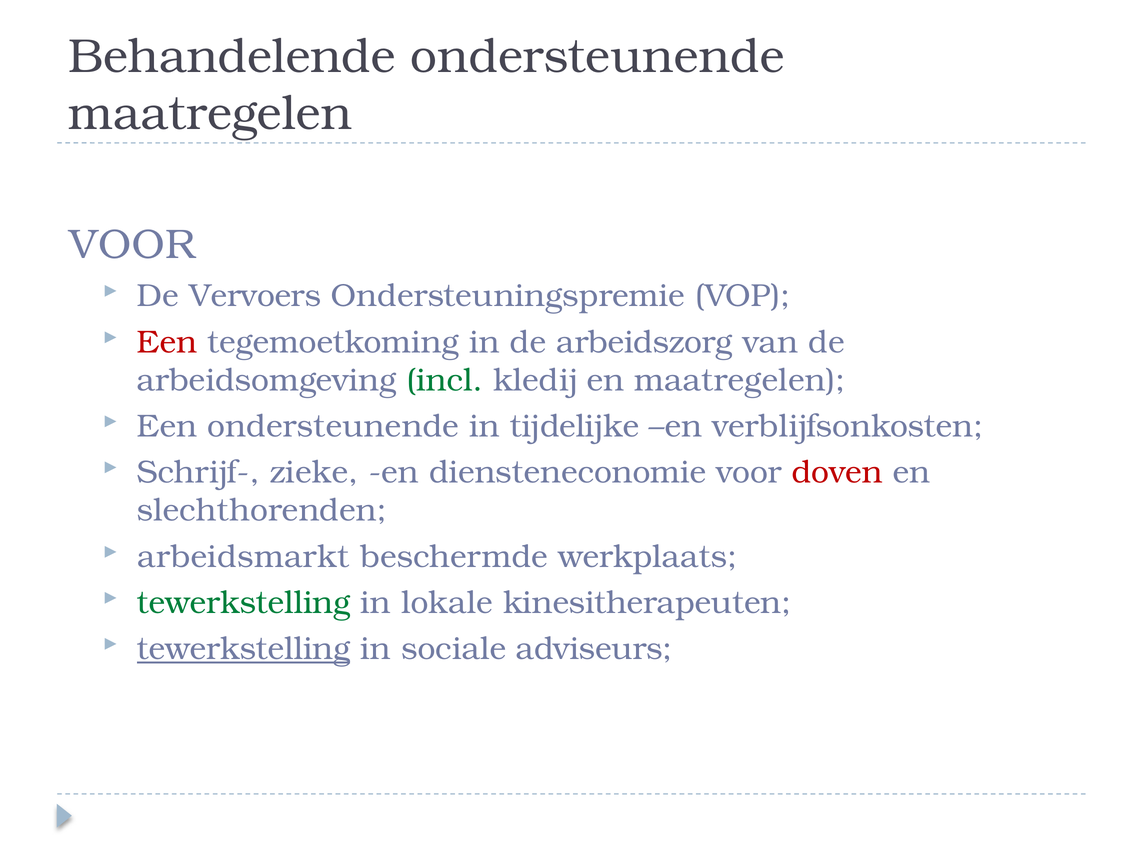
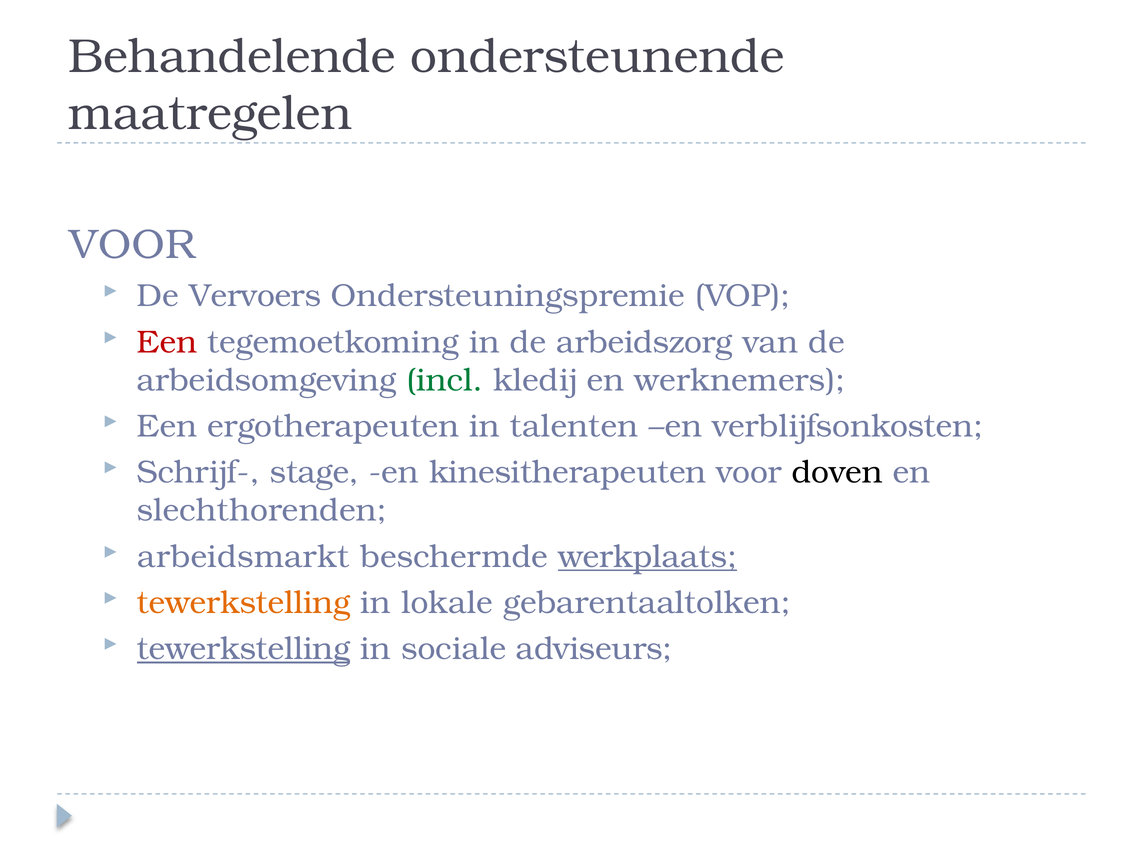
en maatregelen: maatregelen -> werknemers
Een ondersteunende: ondersteunende -> ergotherapeuten
tijdelijke: tijdelijke -> talenten
zieke: zieke -> stage
diensteneconomie: diensteneconomie -> kinesitherapeuten
doven colour: red -> black
werkplaats underline: none -> present
tewerkstelling at (244, 603) colour: green -> orange
kinesitherapeuten: kinesitherapeuten -> gebarentaaltolken
